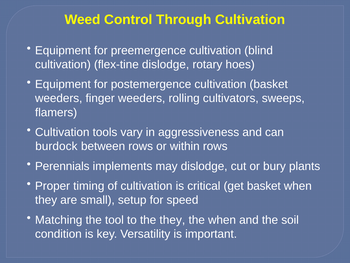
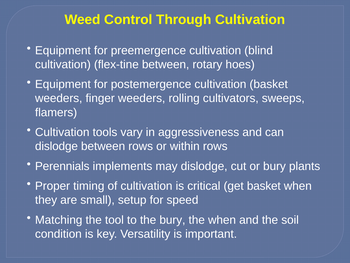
flex-tine dislodge: dislodge -> between
burdock at (56, 146): burdock -> dislodge
the they: they -> bury
